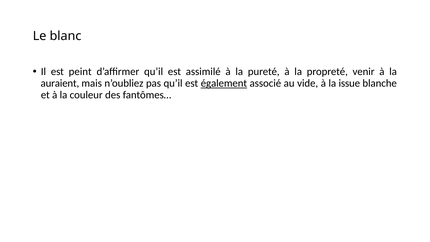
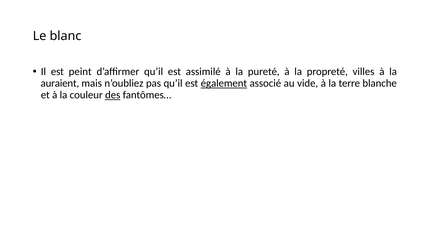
venir: venir -> villes
issue: issue -> terre
des underline: none -> present
